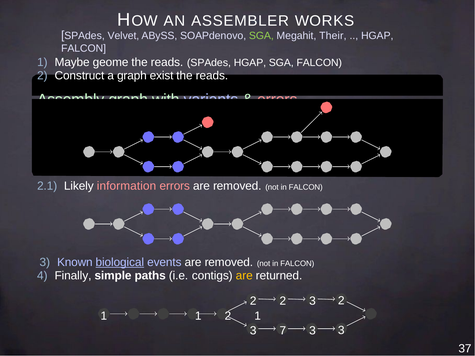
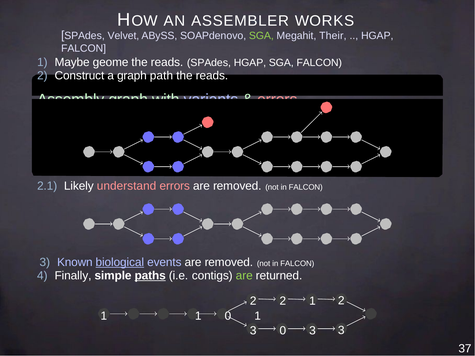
exist: exist -> path
information: information -> understand
paths underline: none -> present
are at (244, 276) colour: yellow -> light green
2 2 3: 3 -> 1
1 2: 2 -> 0
3 7: 7 -> 0
